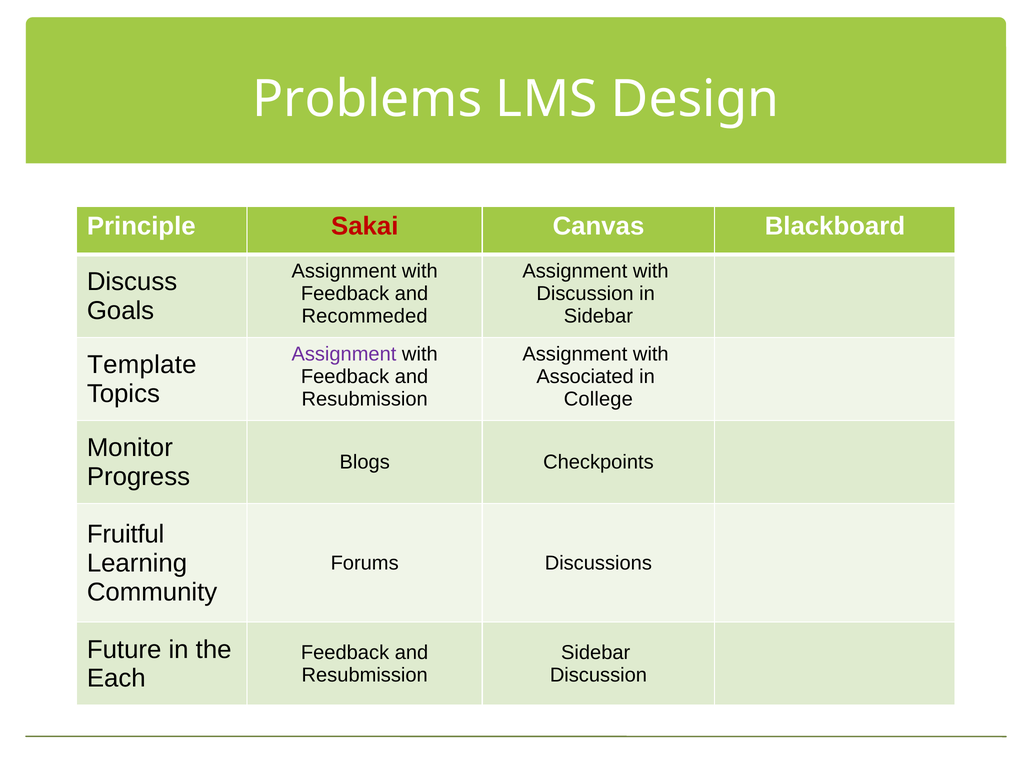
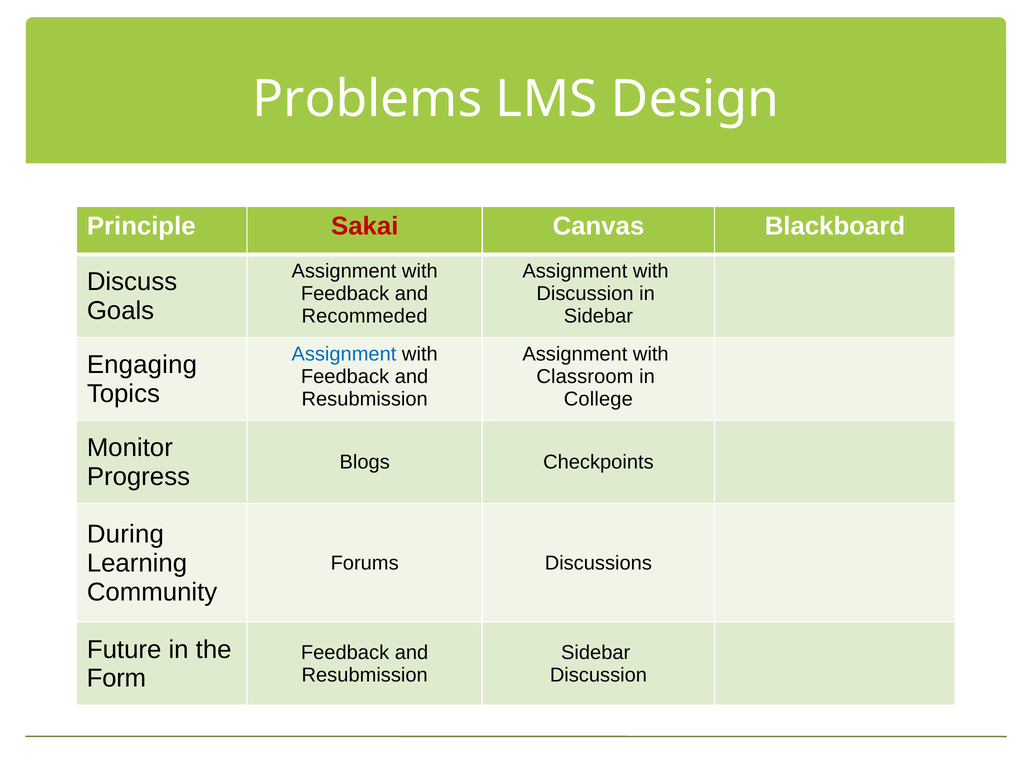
Assignment at (344, 354) colour: purple -> blue
Template: Template -> Engaging
Associated: Associated -> Classroom
Fruitful: Fruitful -> During
Each: Each -> Form
